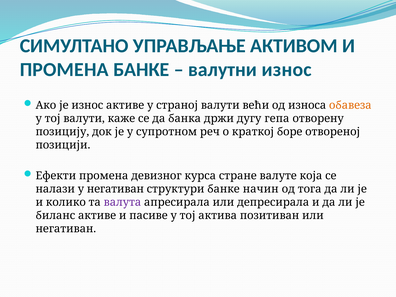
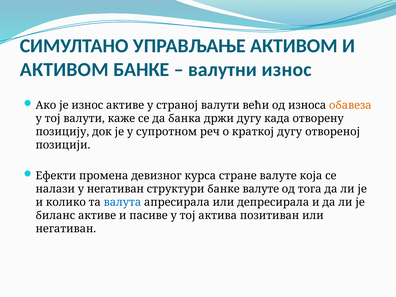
ПРОМЕНА at (64, 69): ПРОМЕНА -> АКТИВОМ
гепа: гепа -> када
краткој боре: боре -> дугу
банке начин: начин -> валуте
валута colour: purple -> blue
